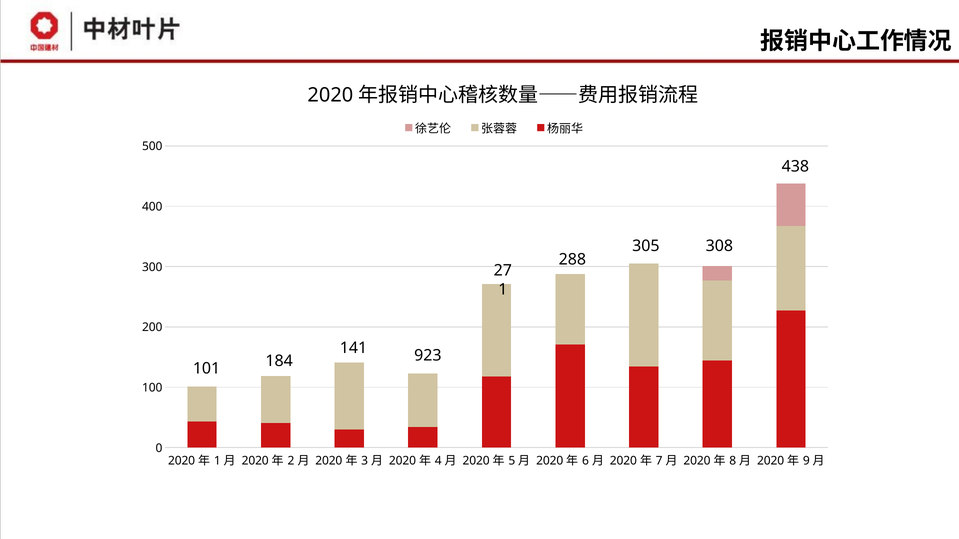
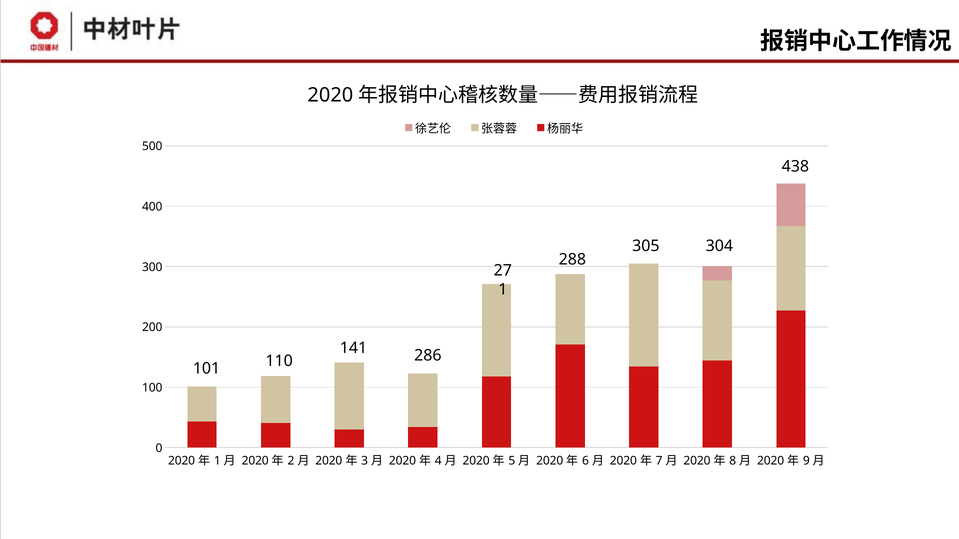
308: 308 -> 304
923: 923 -> 286
184: 184 -> 110
